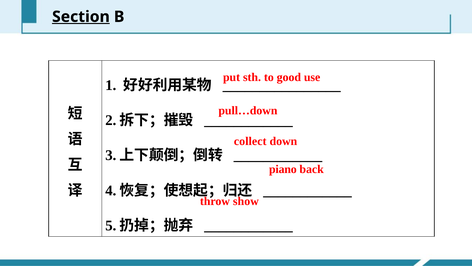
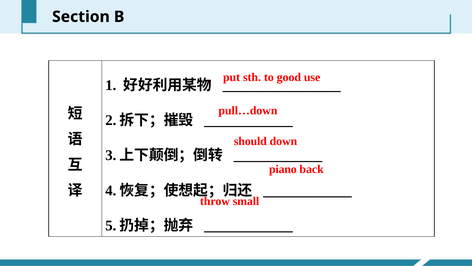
Section underline: present -> none
collect: collect -> should
show: show -> small
